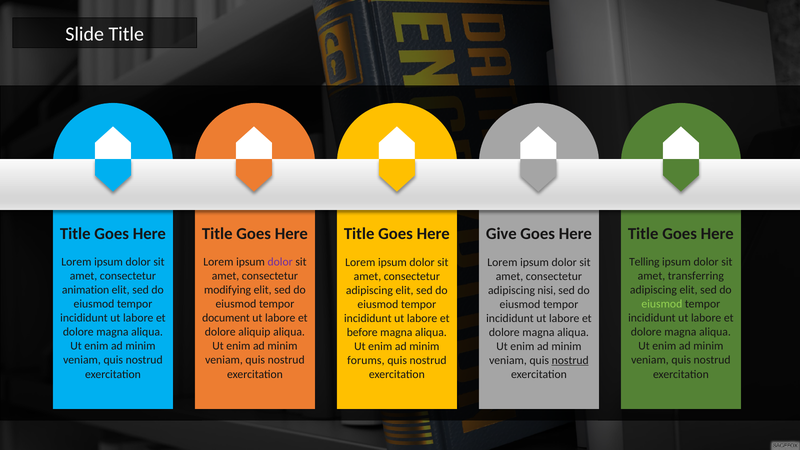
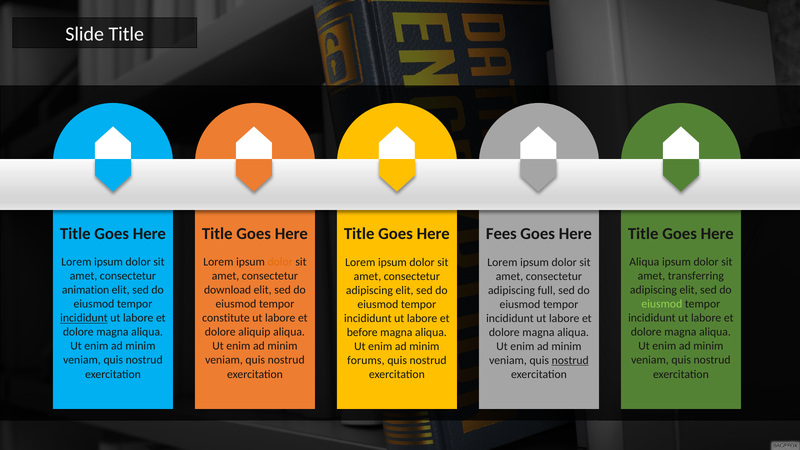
Give: Give -> Fees
dolor at (280, 262) colour: purple -> orange
Telling at (644, 262): Telling -> Aliqua
modifying: modifying -> download
nisi: nisi -> full
incididunt at (84, 318) underline: none -> present
document: document -> constitute
